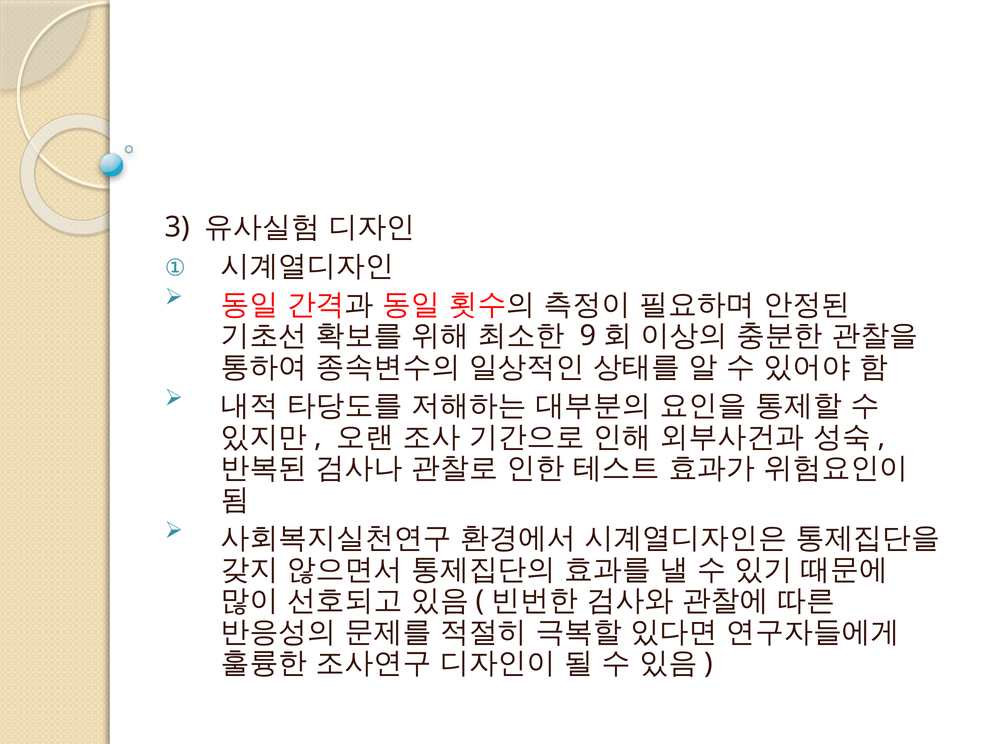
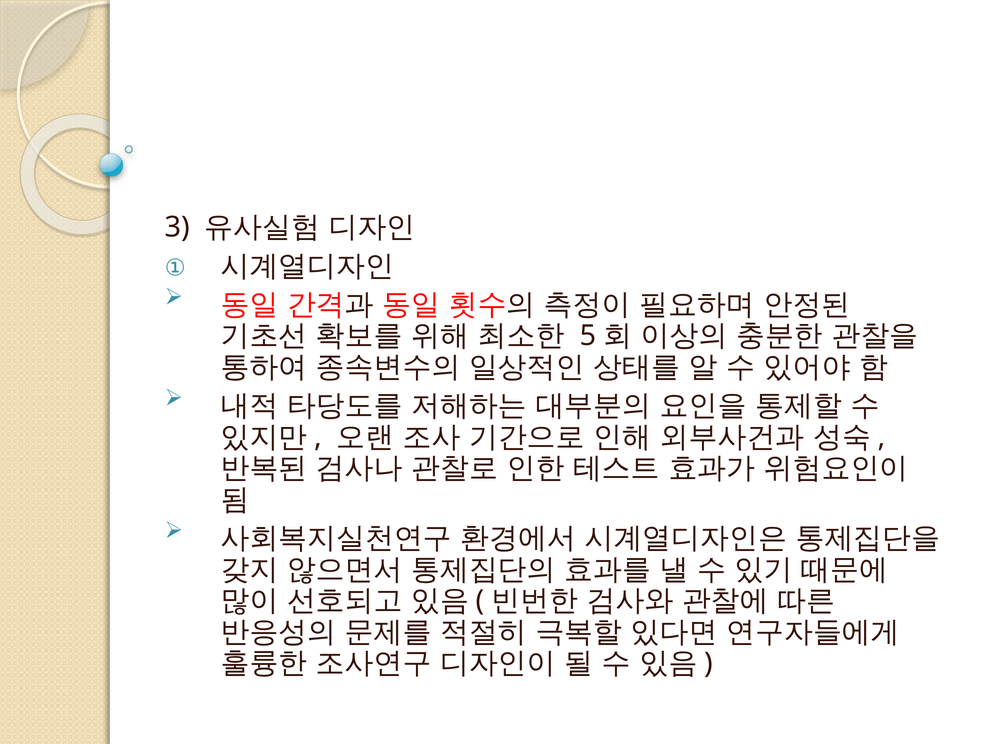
9: 9 -> 5
